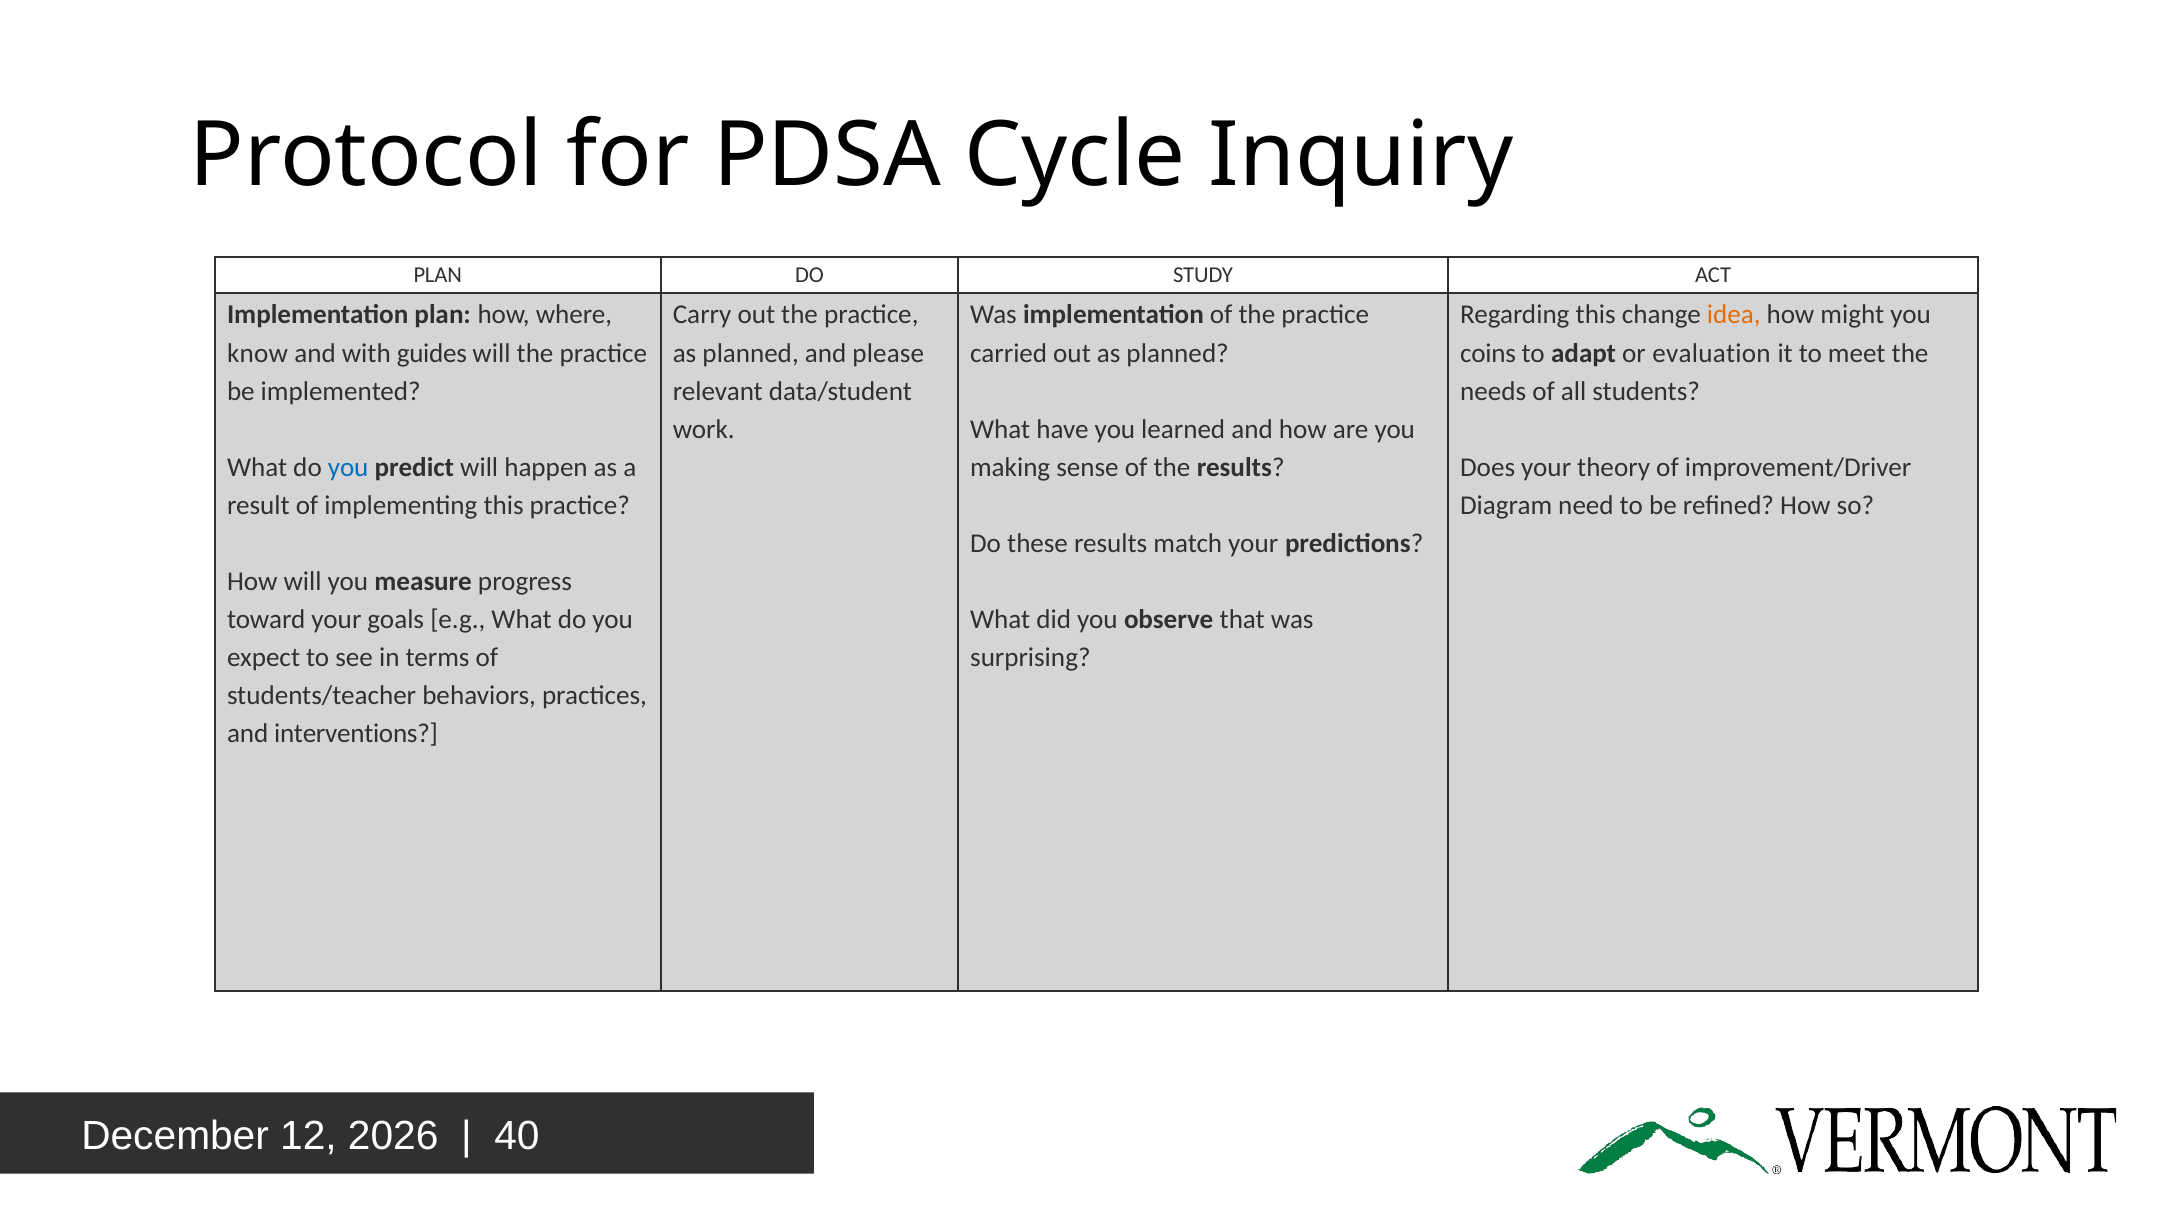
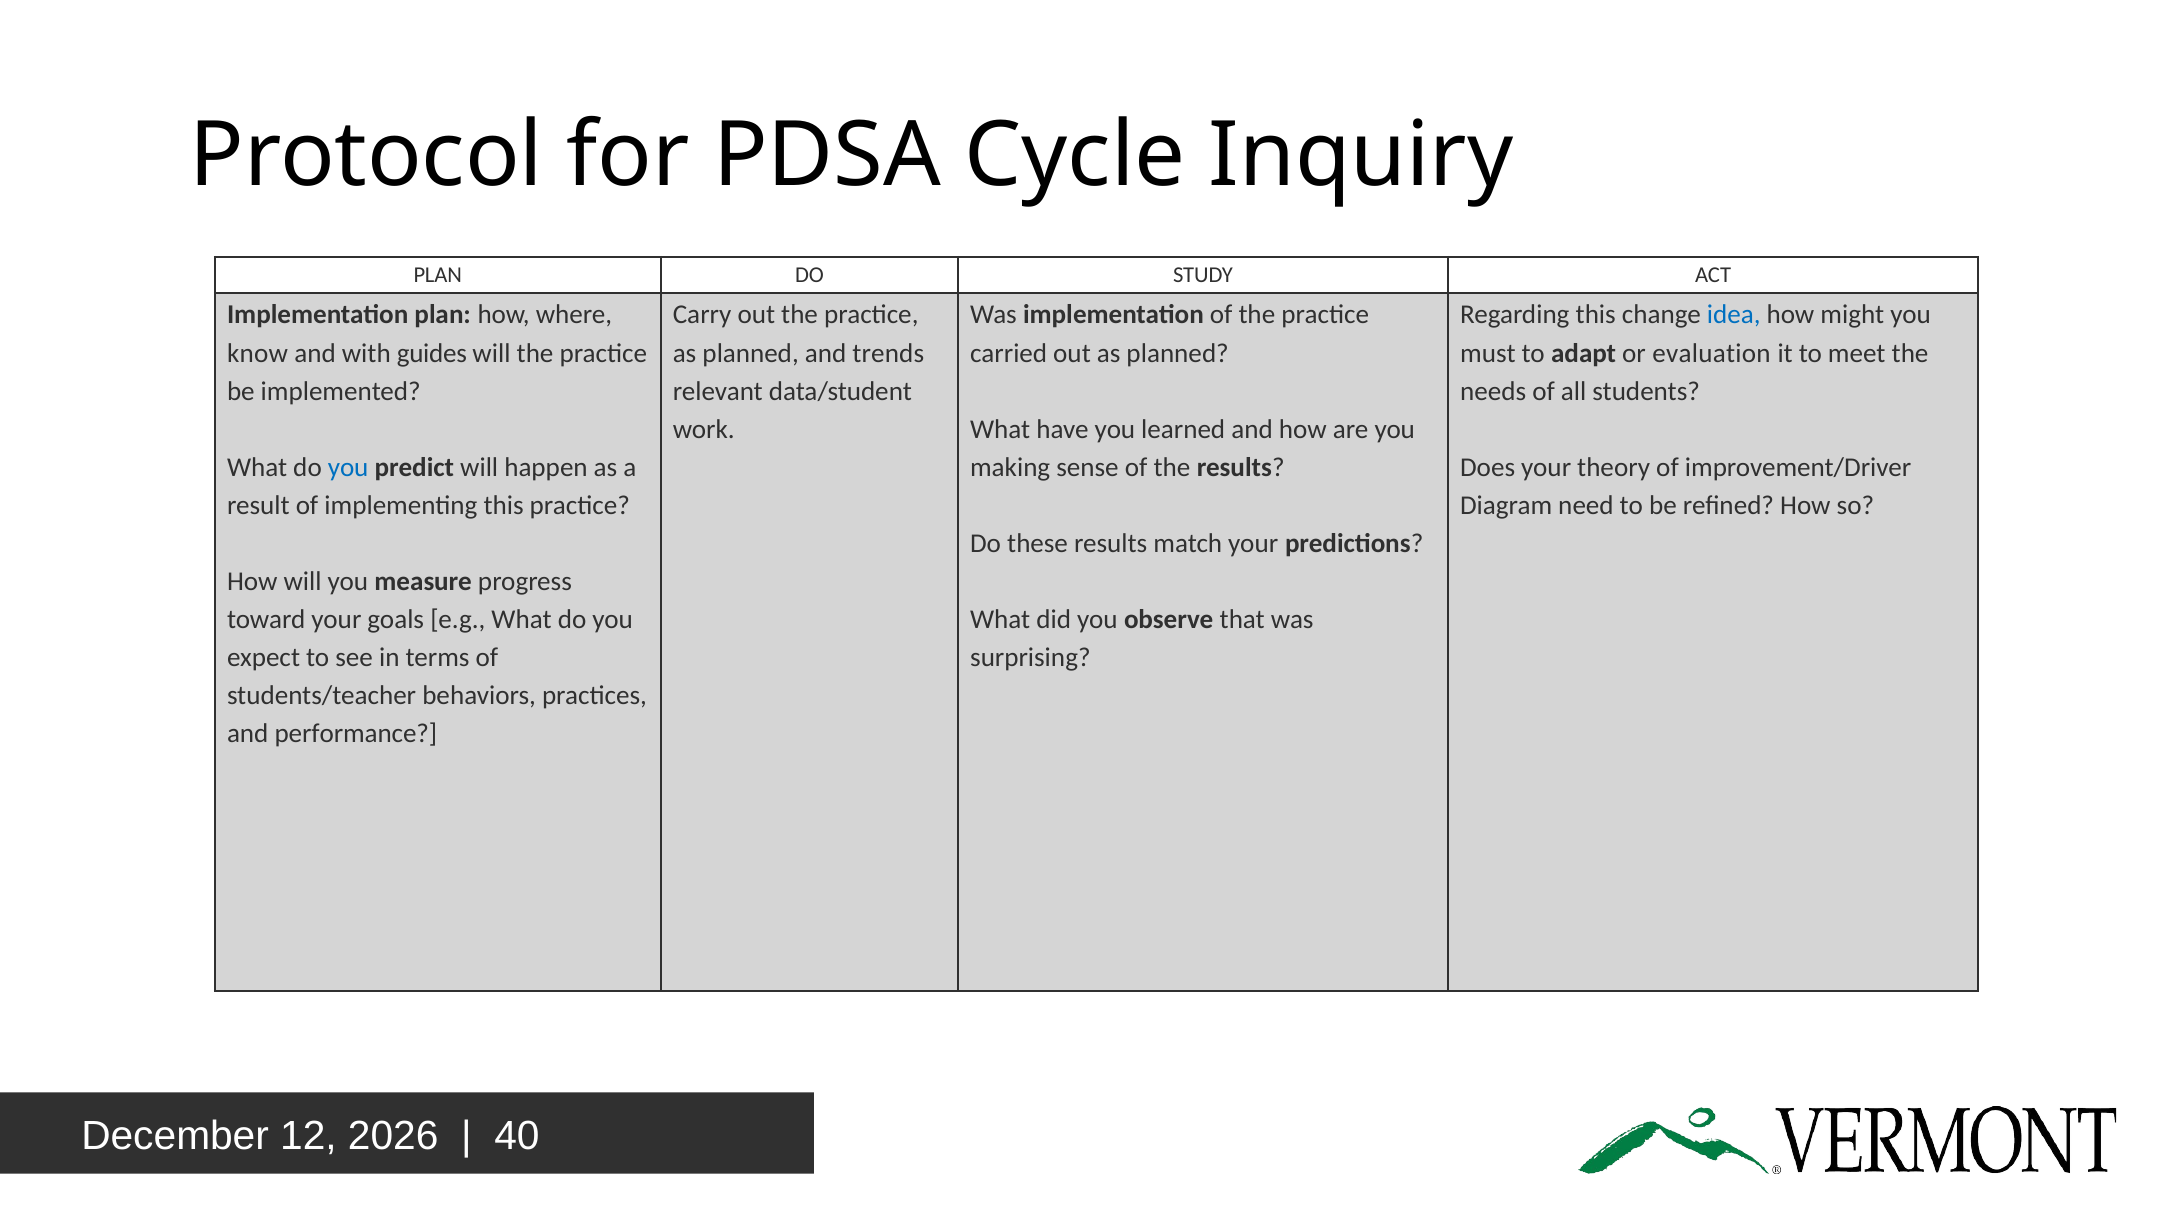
idea colour: orange -> blue
please: please -> trends
coins: coins -> must
interventions: interventions -> performance
